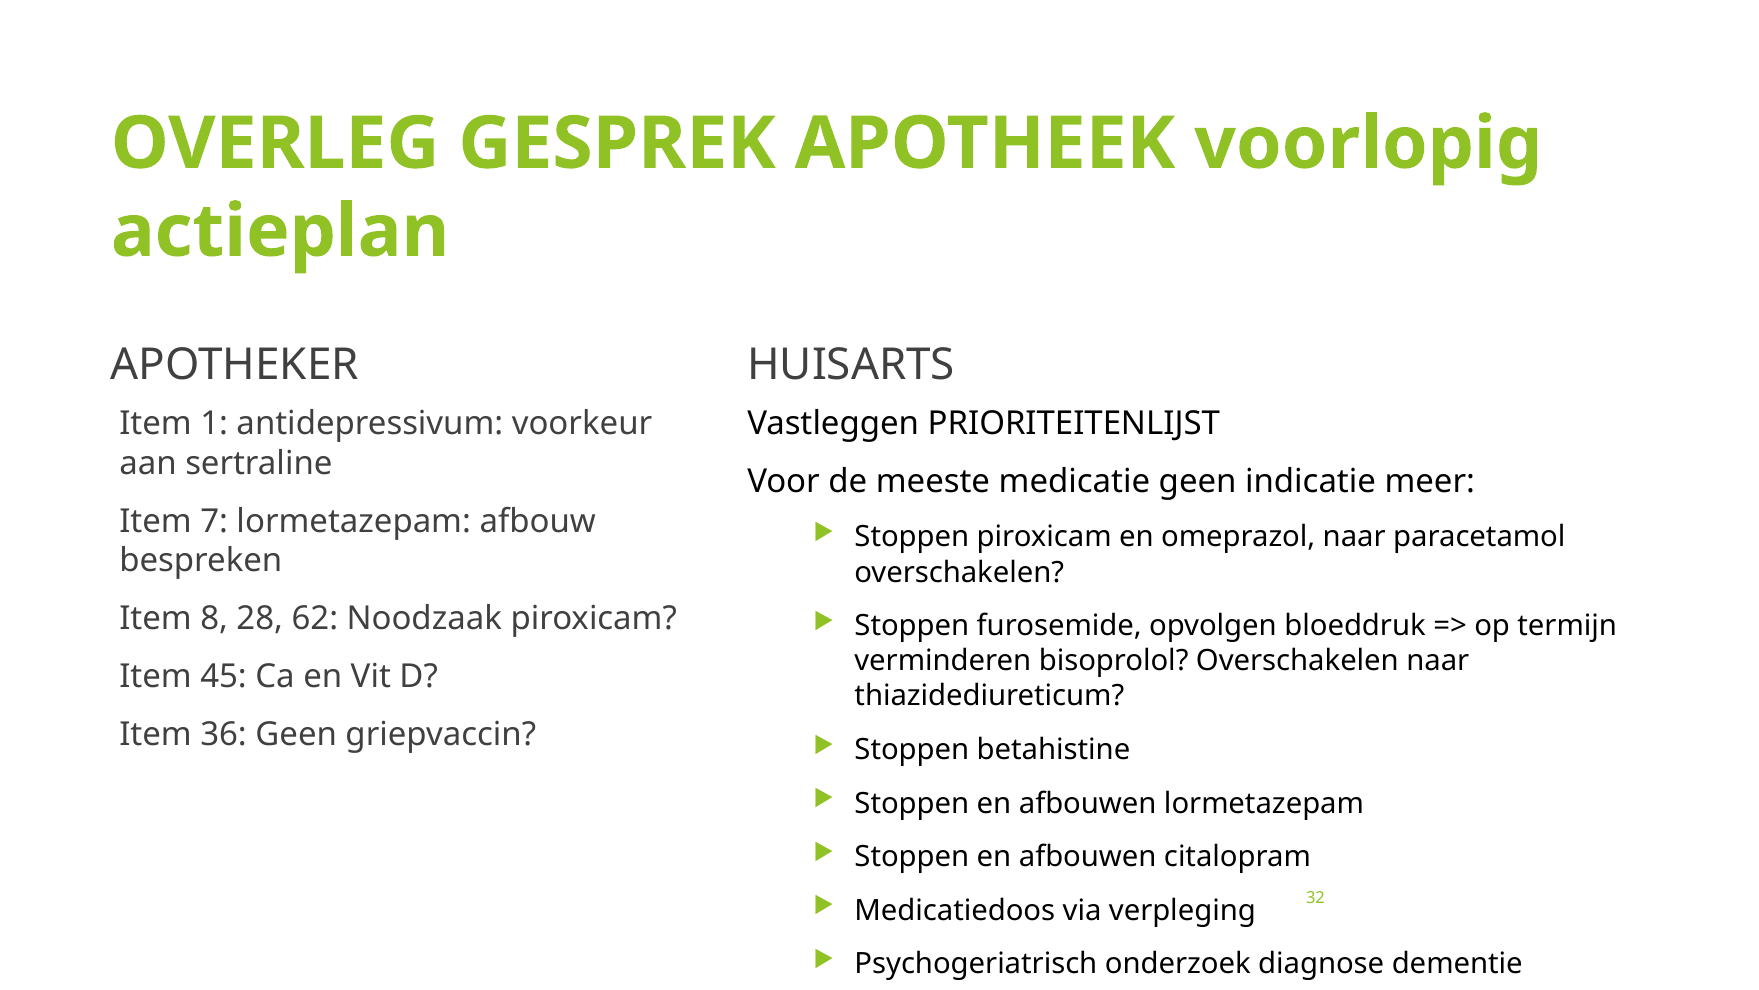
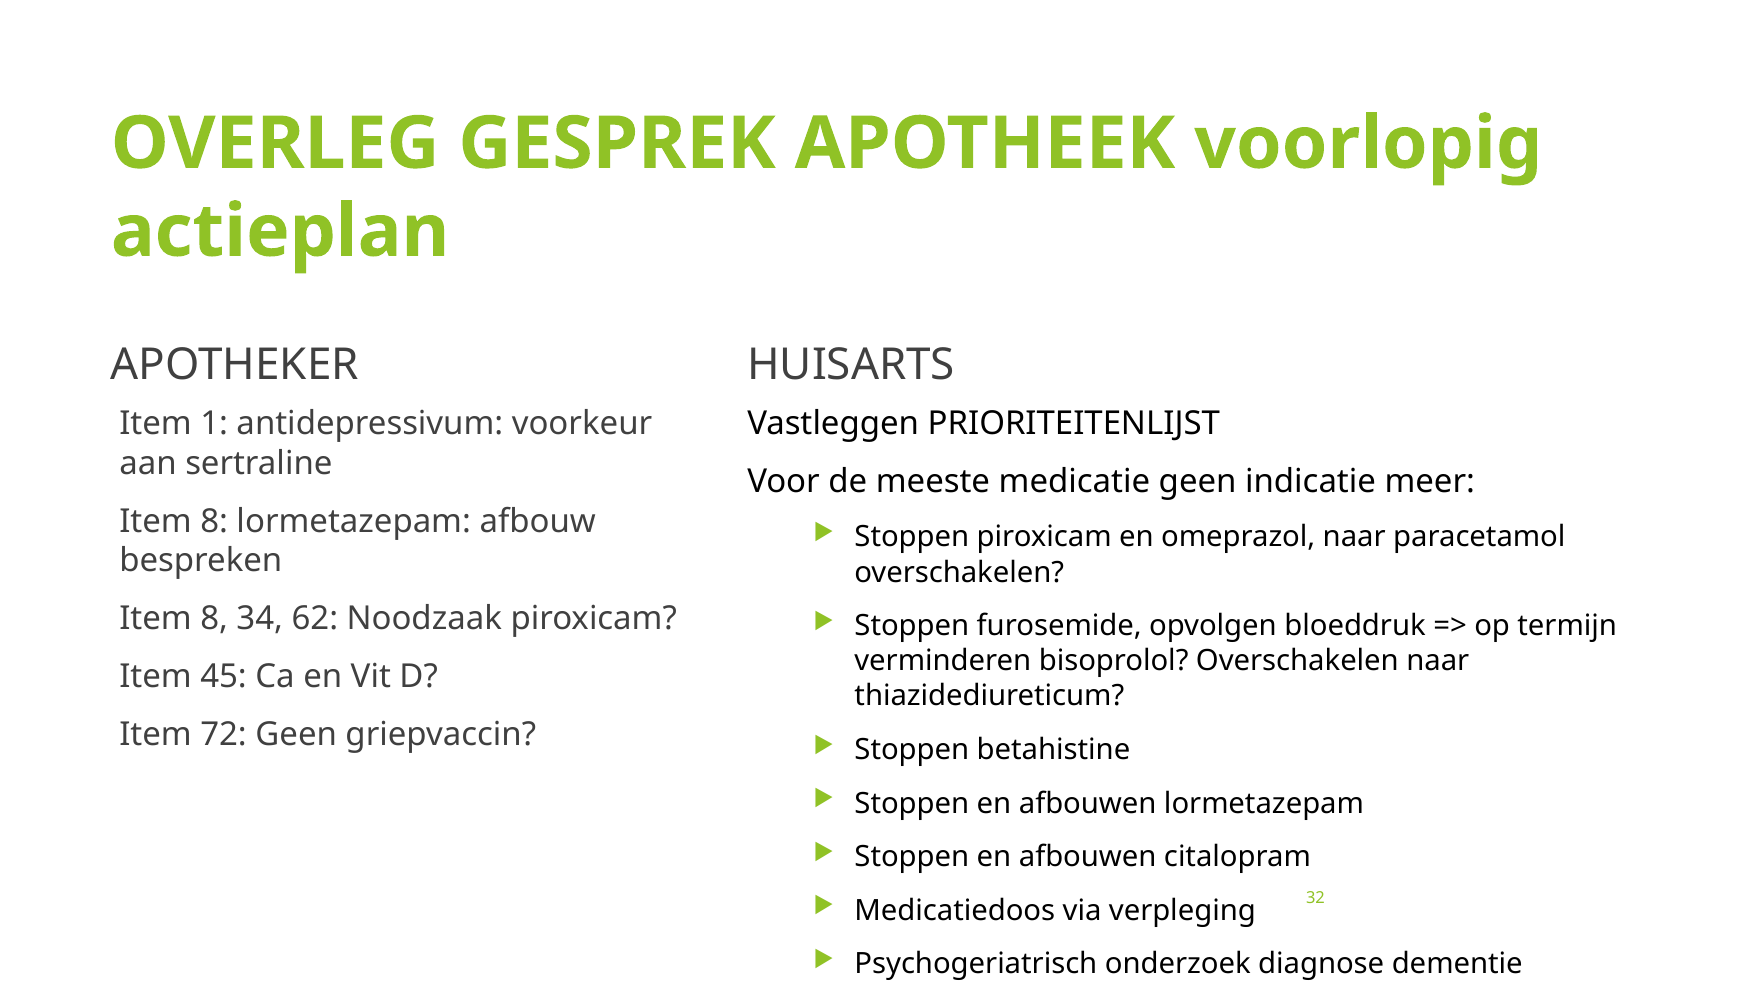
7 at (214, 521): 7 -> 8
28: 28 -> 34
36: 36 -> 72
